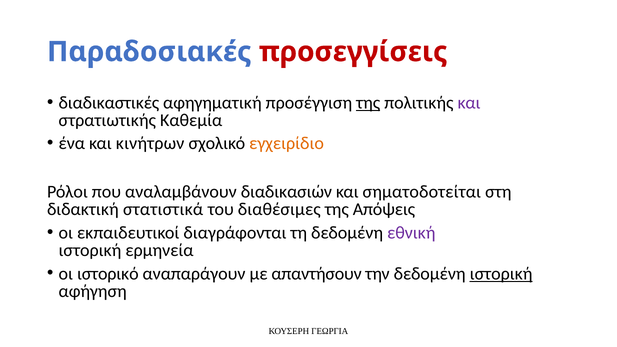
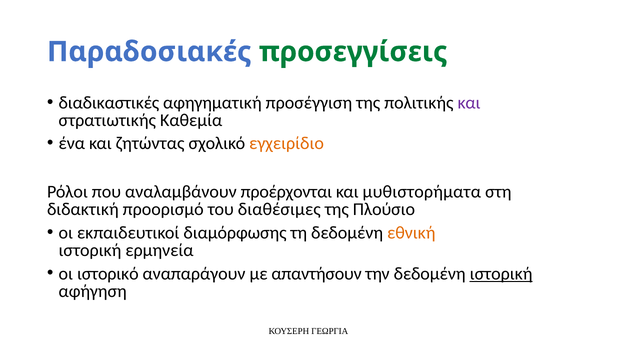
προσεγγίσεις colour: red -> green
της at (368, 103) underline: present -> none
κινήτρων: κινήτρων -> ζητώντας
διαδικασιών: διαδικασιών -> προέρχονται
σηματοδοτείται: σηματοδοτείται -> μυθιστορήματα
στατιστικά: στατιστικά -> προορισμό
Απόψεις: Απόψεις -> Πλούσιο
διαγράφονται: διαγράφονται -> διαμόρφωσης
εθνική colour: purple -> orange
